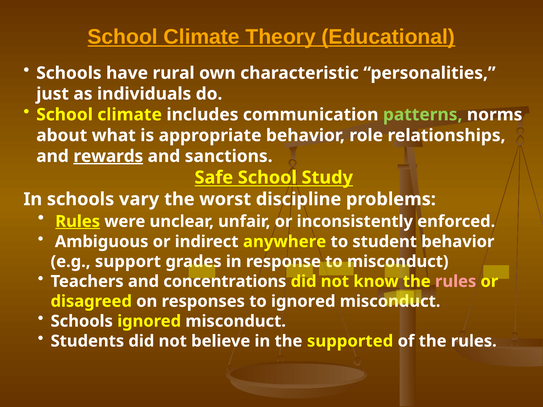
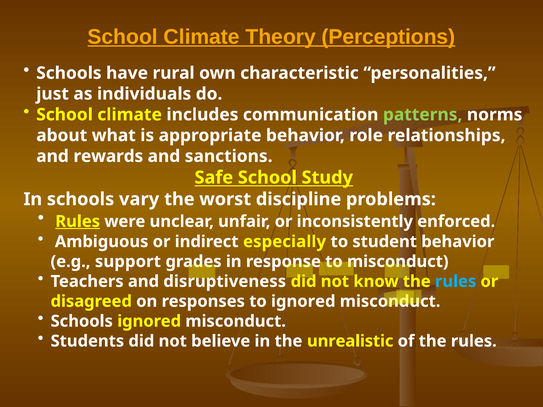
Educational: Educational -> Perceptions
rewards underline: present -> none
anywhere: anywhere -> especially
concentrations: concentrations -> disruptiveness
rules at (456, 282) colour: pink -> light blue
supported: supported -> unrealistic
